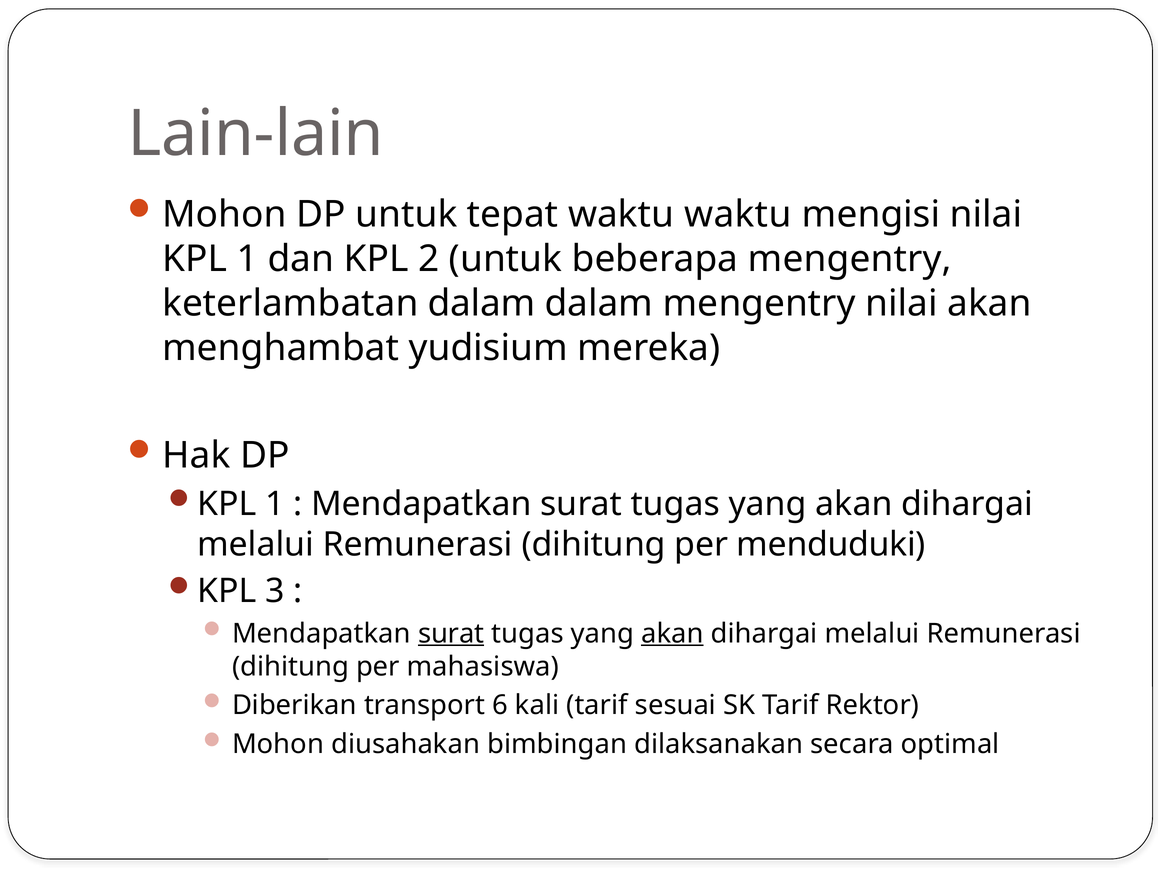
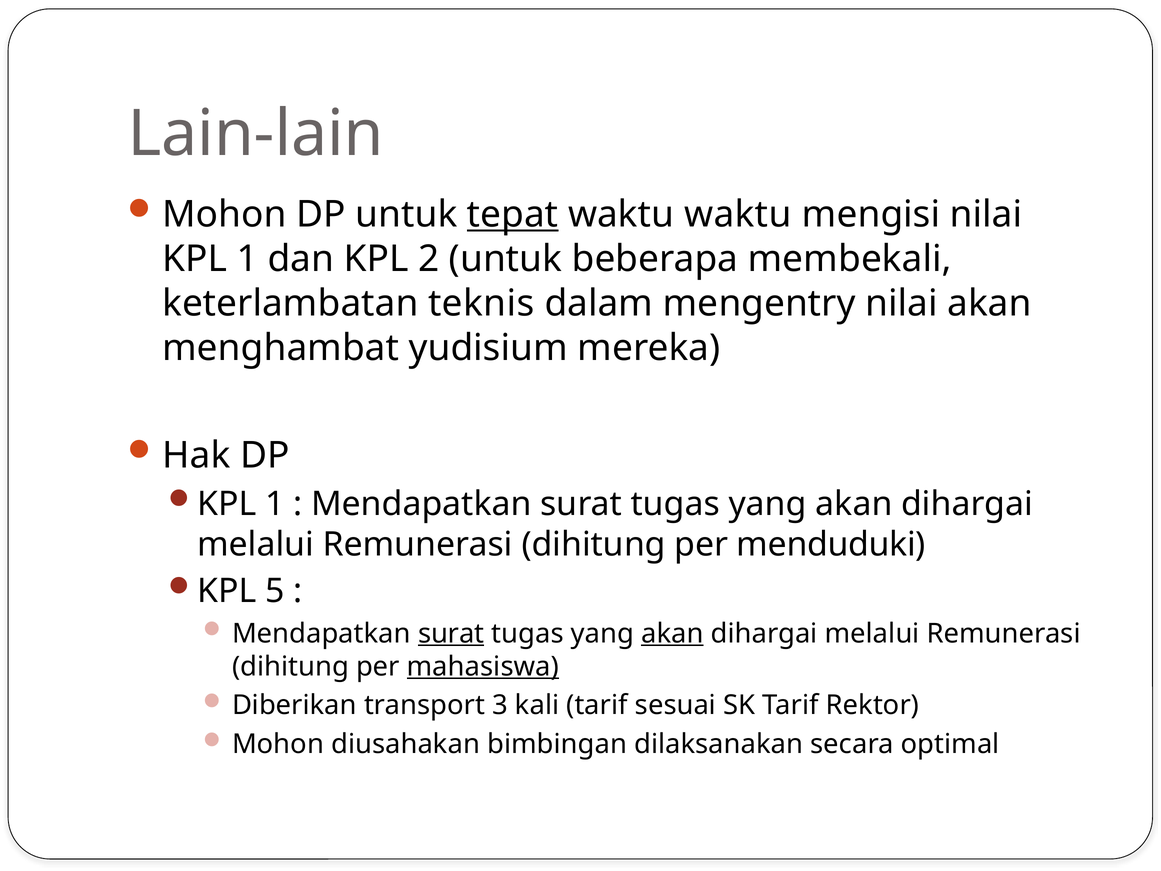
tepat underline: none -> present
beberapa mengentry: mengentry -> membekali
keterlambatan dalam: dalam -> teknis
3: 3 -> 5
mahasiswa underline: none -> present
6: 6 -> 3
